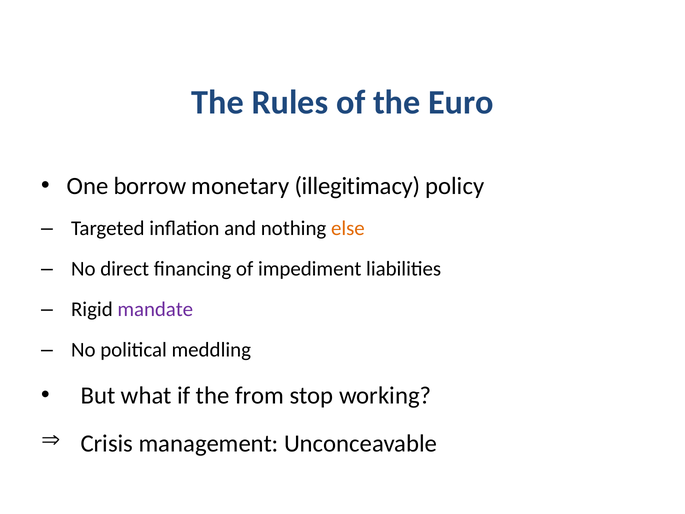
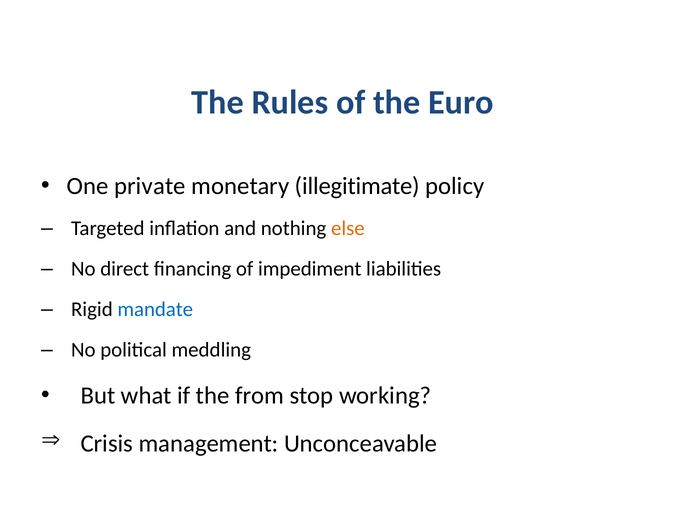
borrow: borrow -> private
illegitimacy: illegitimacy -> illegitimate
mandate colour: purple -> blue
